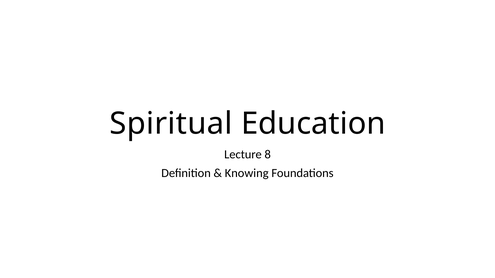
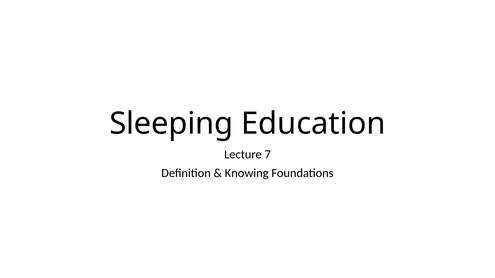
Spiritual: Spiritual -> Sleeping
8: 8 -> 7
